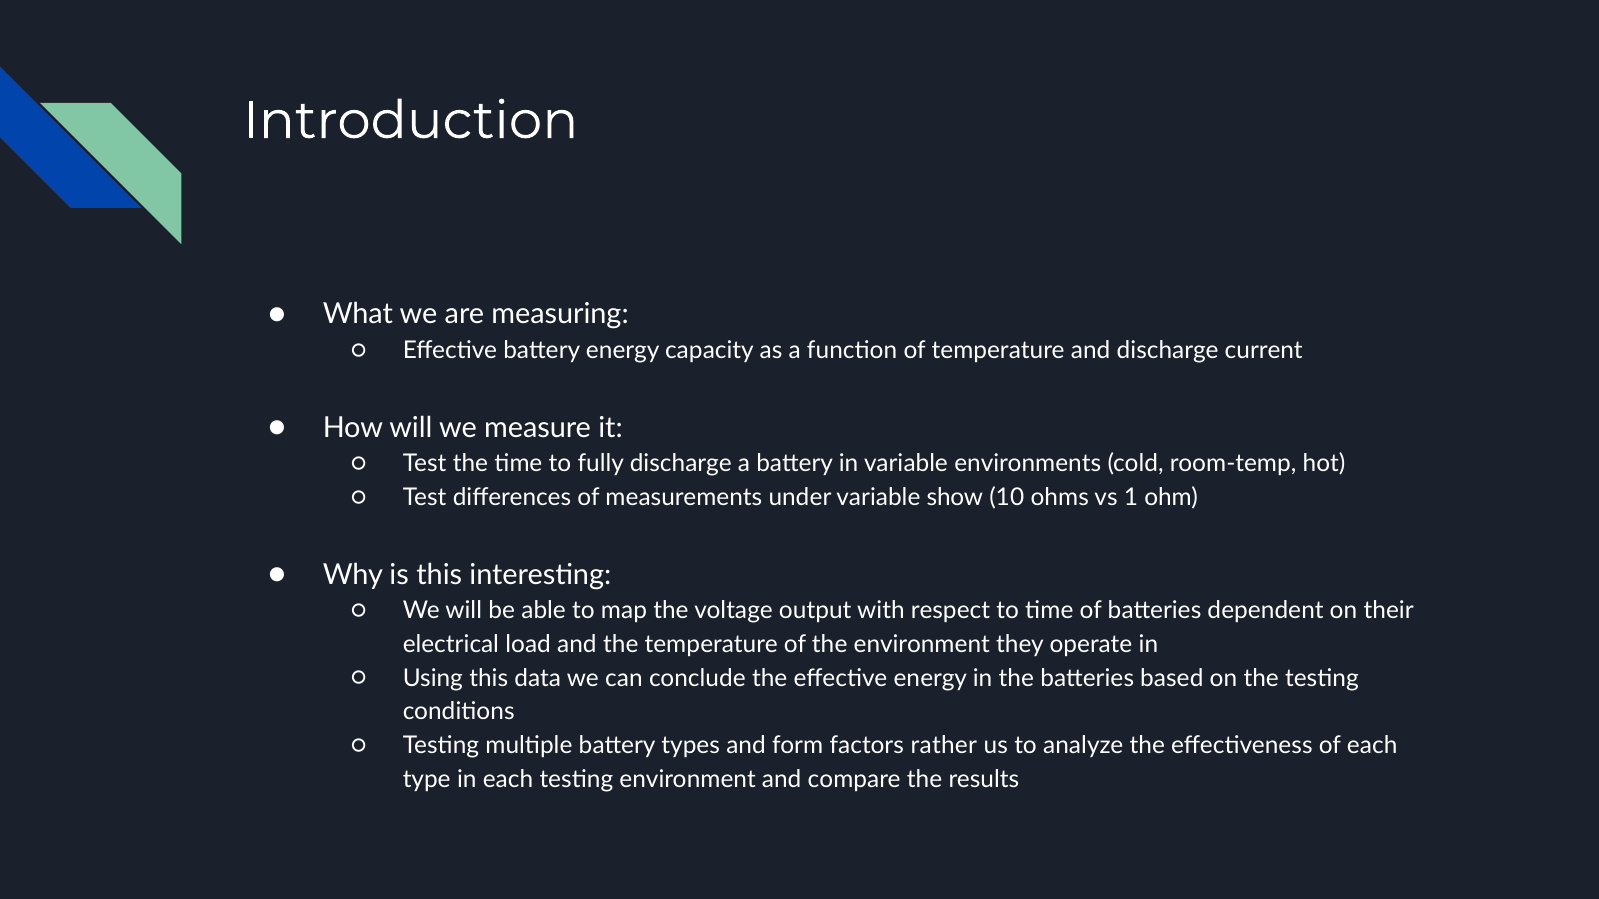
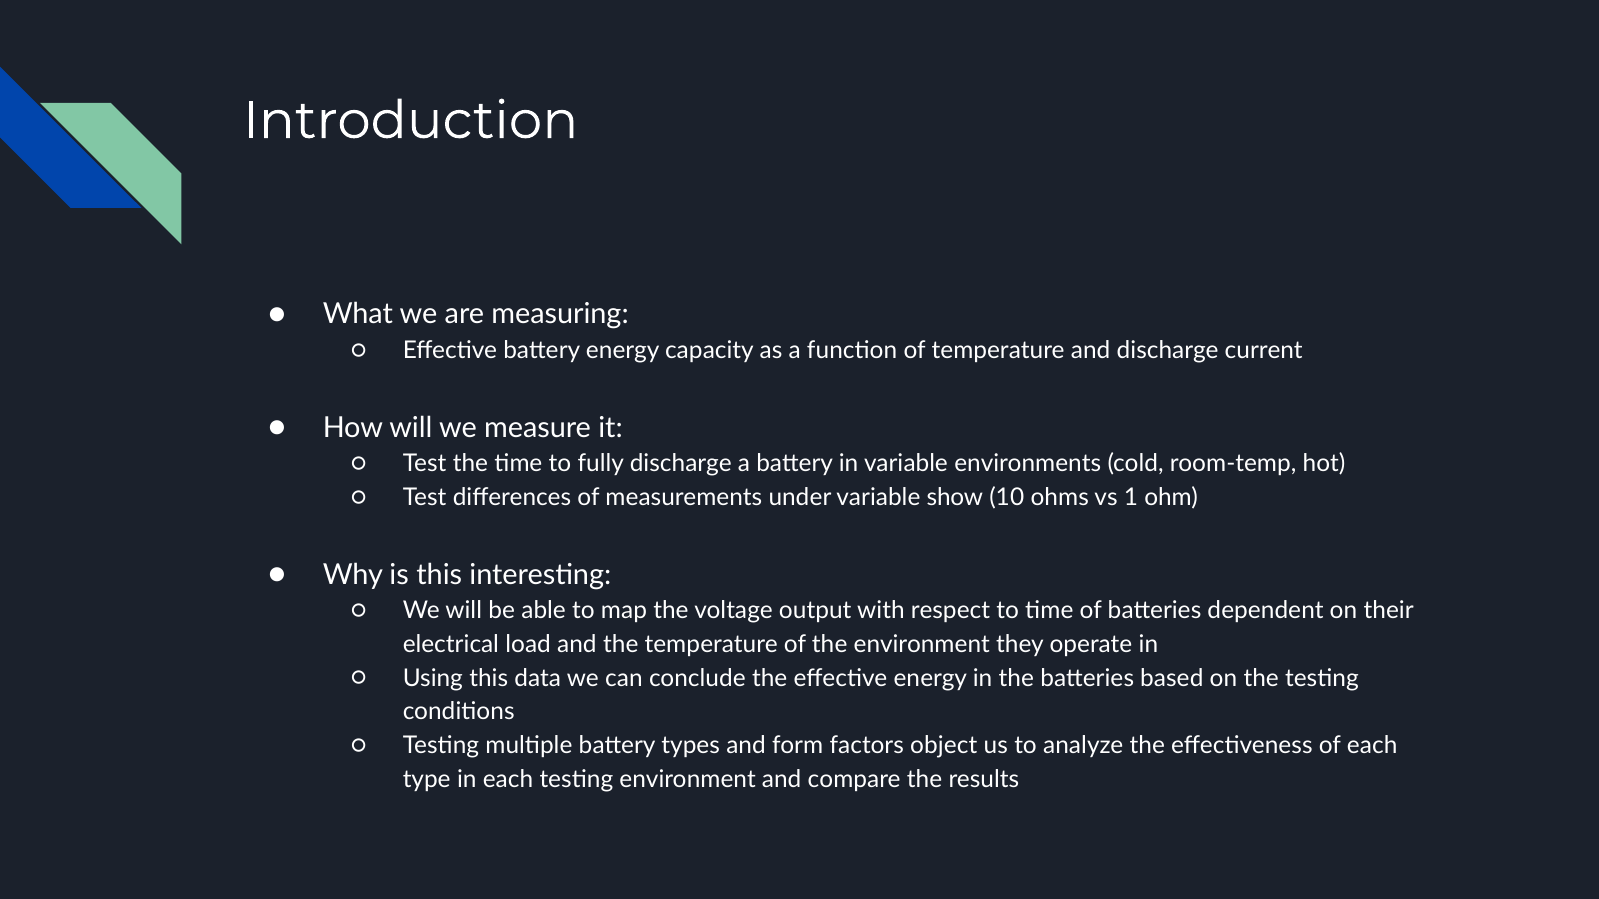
rather: rather -> object
